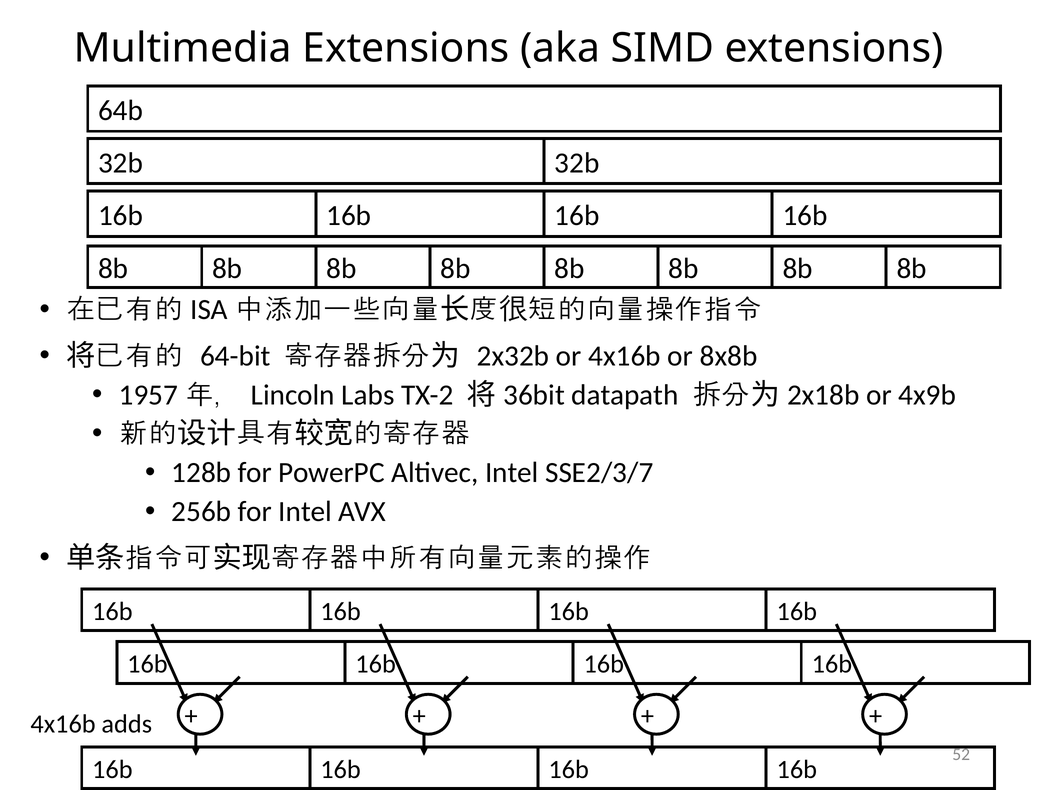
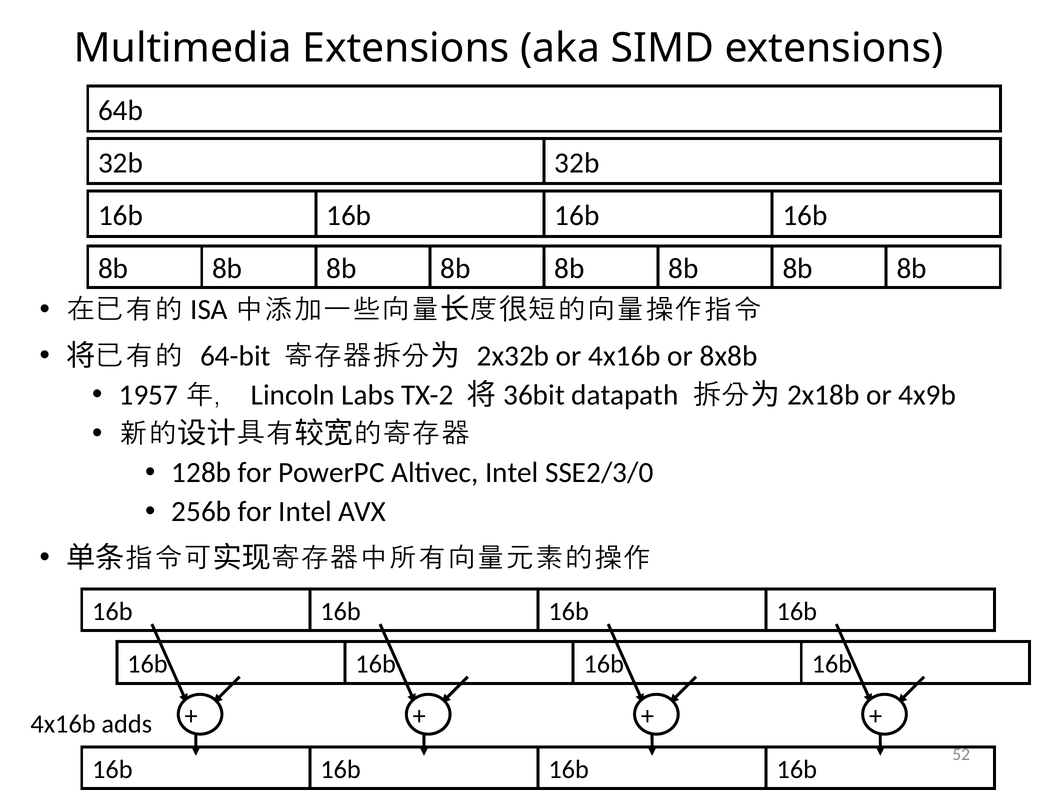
SSE2/3/7: SSE2/3/7 -> SSE2/3/0
